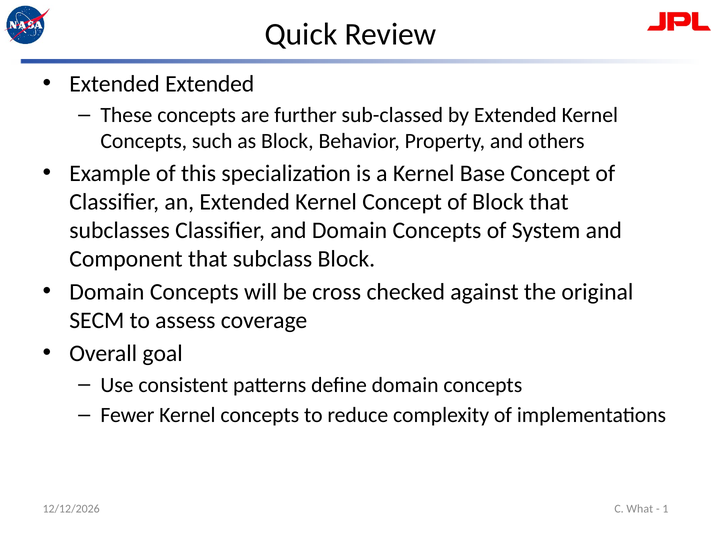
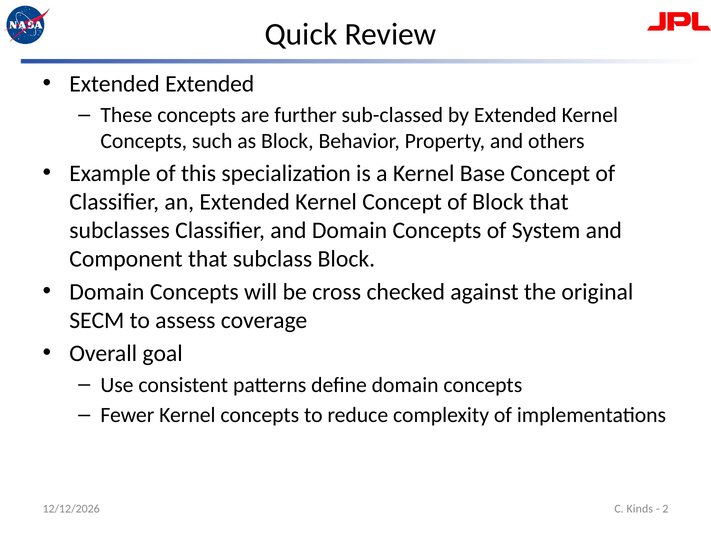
What: What -> Kinds
1: 1 -> 2
